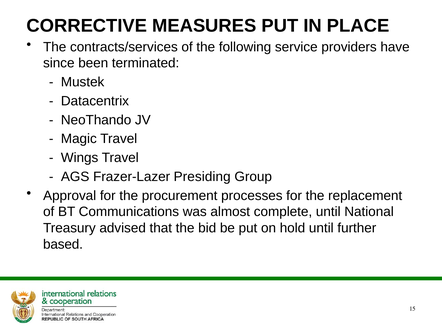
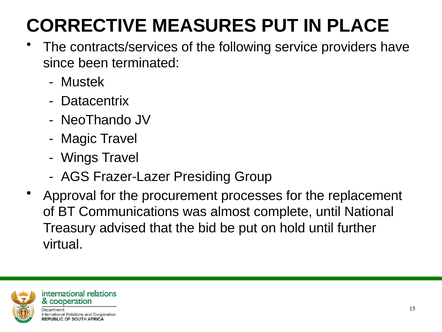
based: based -> virtual
